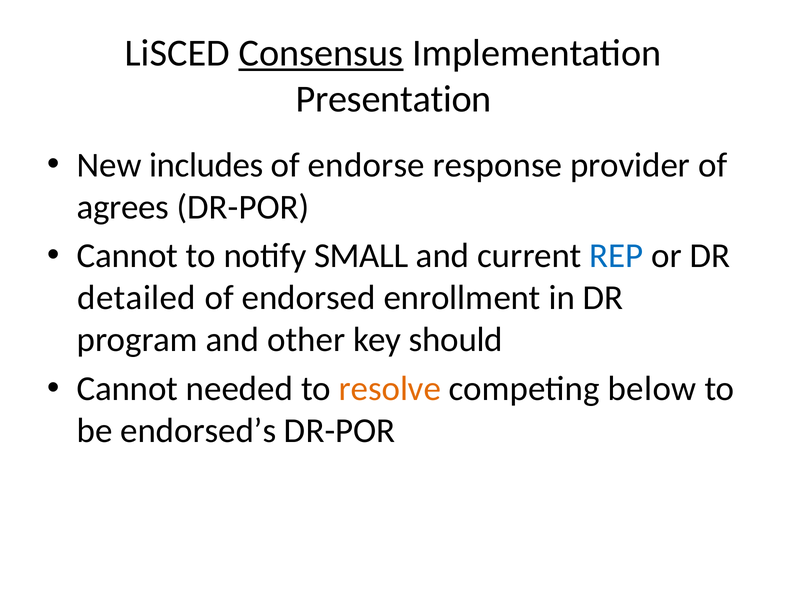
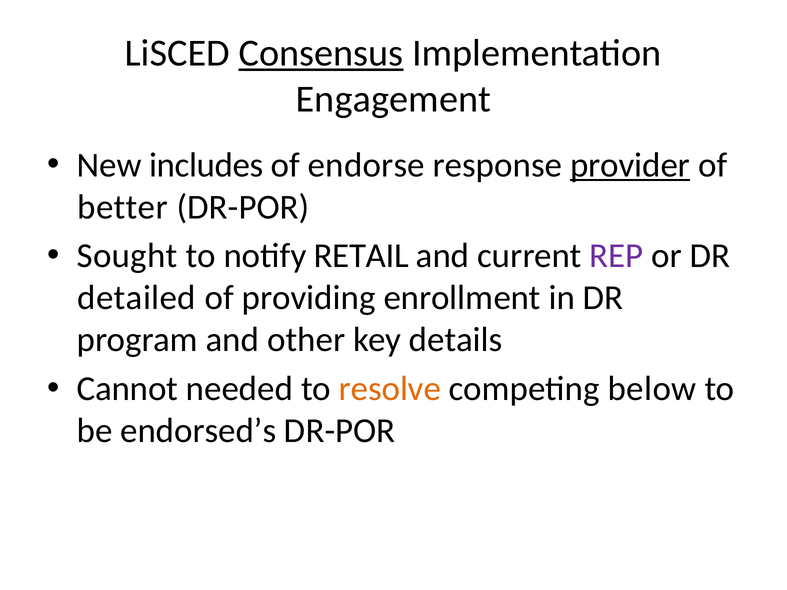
Presentation: Presentation -> Engagement
provider underline: none -> present
agrees: agrees -> better
Cannot at (127, 256): Cannot -> Sought
SMALL: SMALL -> RETAIL
REP colour: blue -> purple
endorsed: endorsed -> providing
should: should -> details
